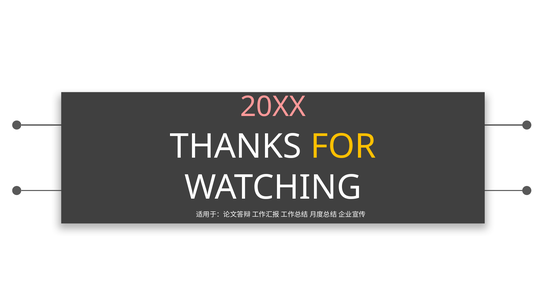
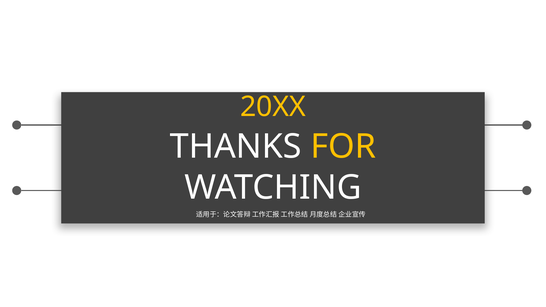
20XX colour: pink -> yellow
